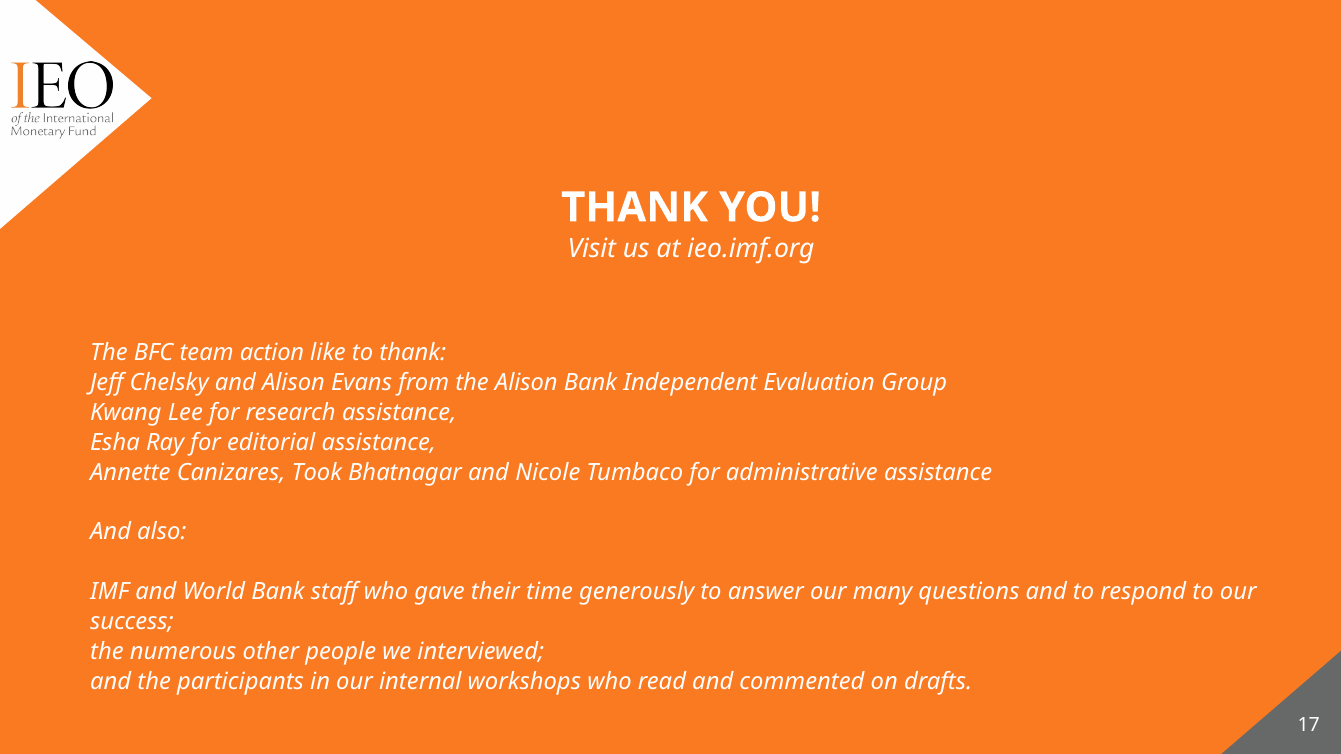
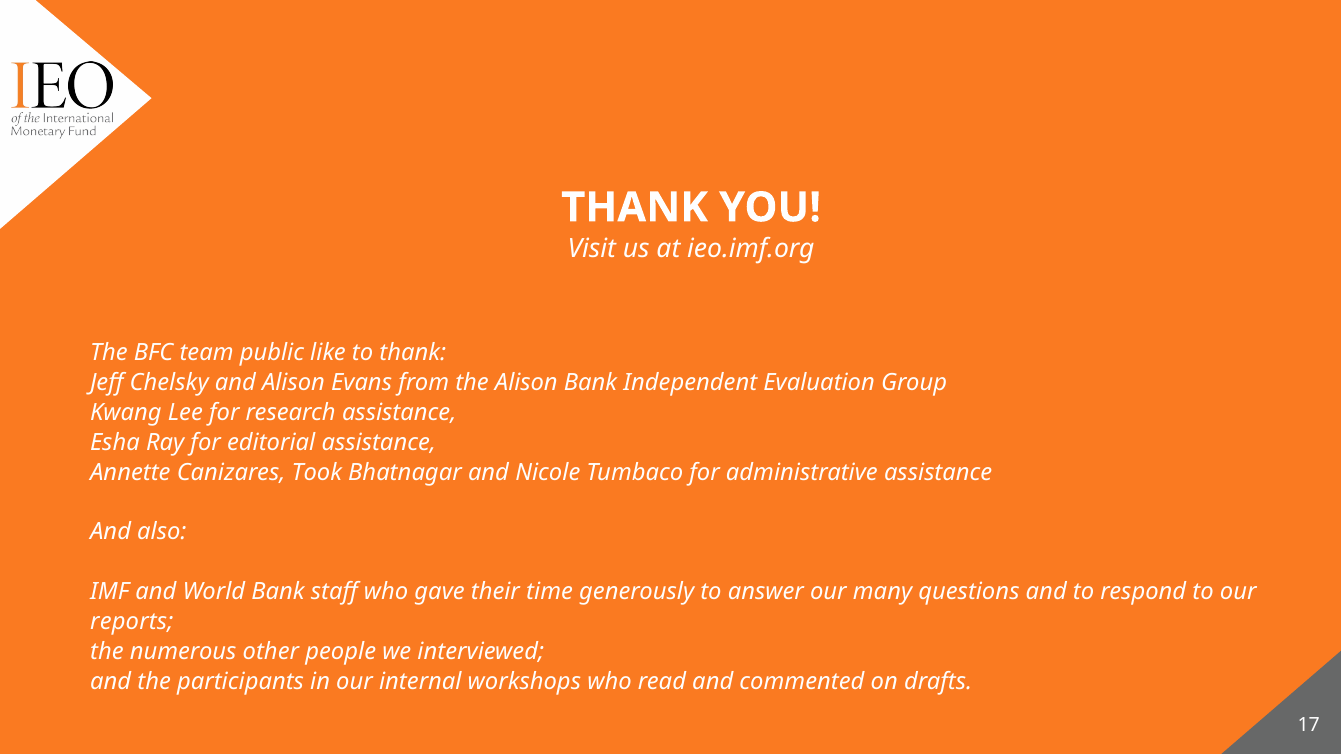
action: action -> public
success: success -> reports
